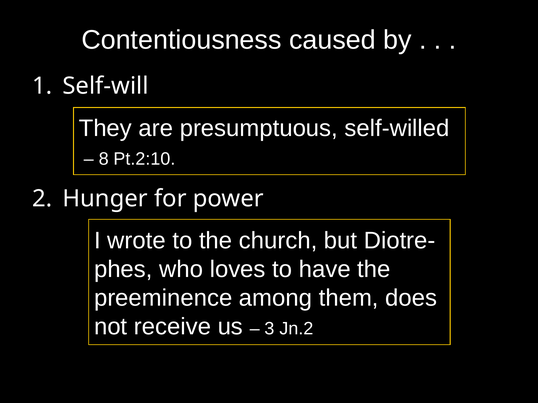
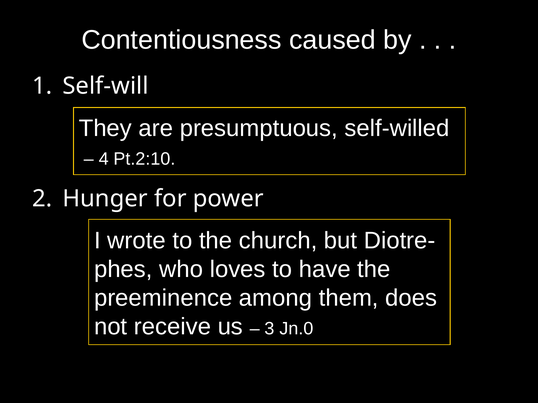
8: 8 -> 4
Jn.2: Jn.2 -> Jn.0
